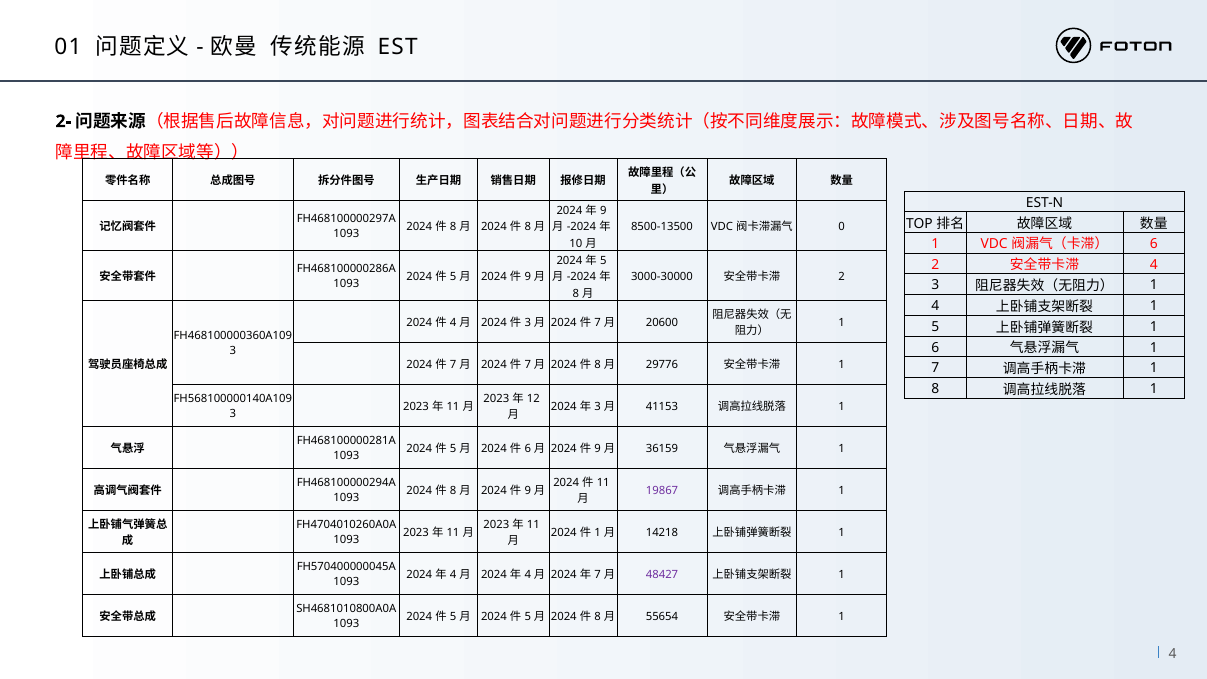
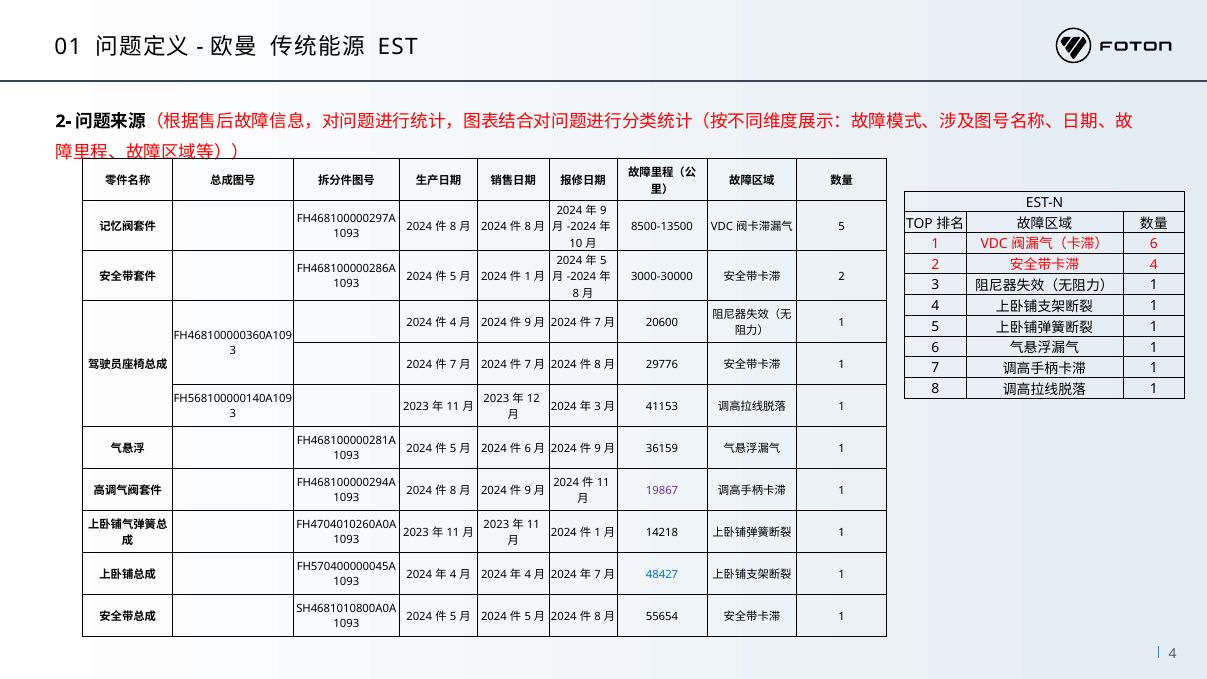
0 at (842, 226): 0 -> 5
9 at (528, 277): 9 -> 1
3 at (528, 323): 3 -> 9
48427 colour: purple -> blue
